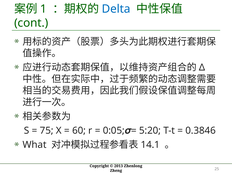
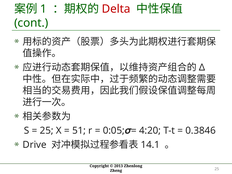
Delta colour: blue -> red
75 at (47, 131): 75 -> 25
60: 60 -> 51
5:20: 5:20 -> 4:20
What: What -> Drive
